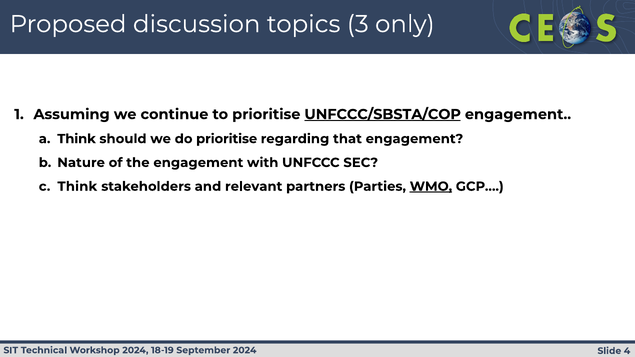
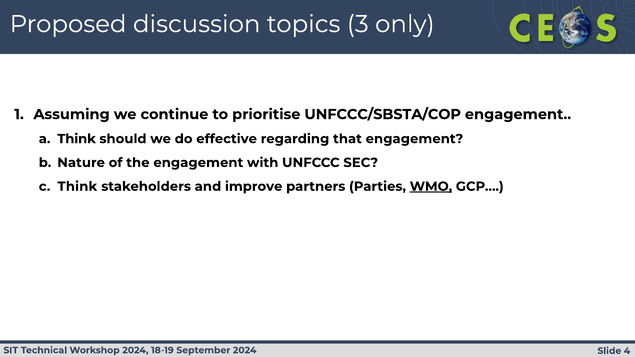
UNFCCC/SBSTA/COP underline: present -> none
do prioritise: prioritise -> effective
relevant: relevant -> improve
